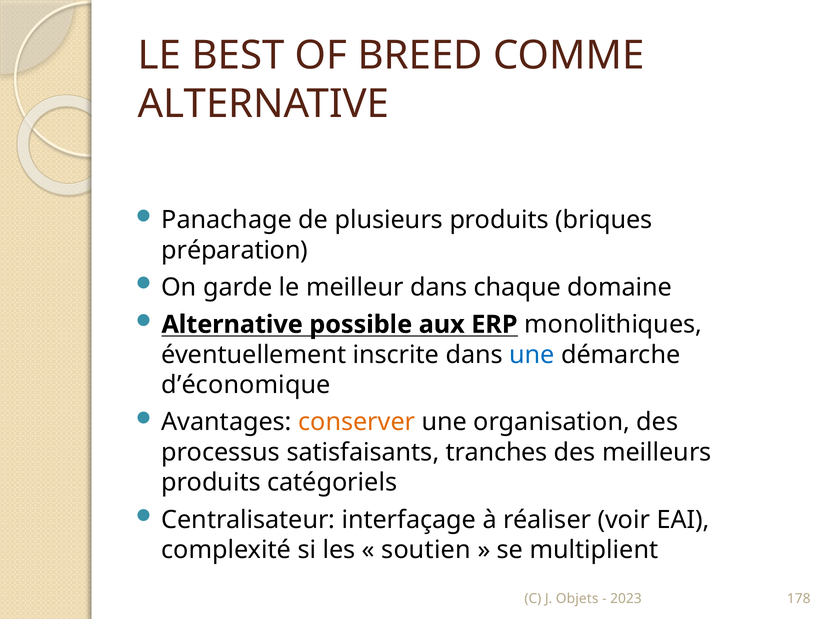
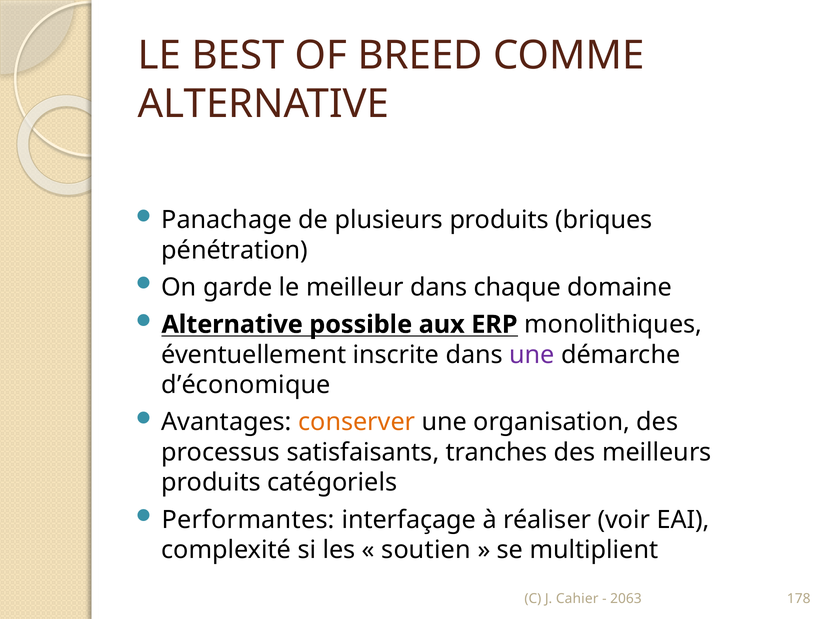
préparation: préparation -> pénétration
une at (532, 355) colour: blue -> purple
Centralisateur: Centralisateur -> Performantes
Objets: Objets -> Cahier
2023: 2023 -> 2063
